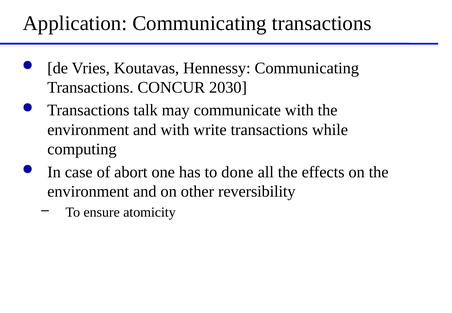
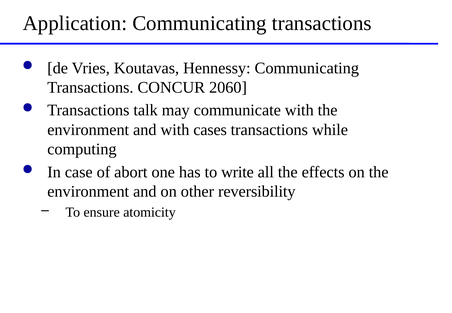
2030: 2030 -> 2060
write: write -> cases
done: done -> write
